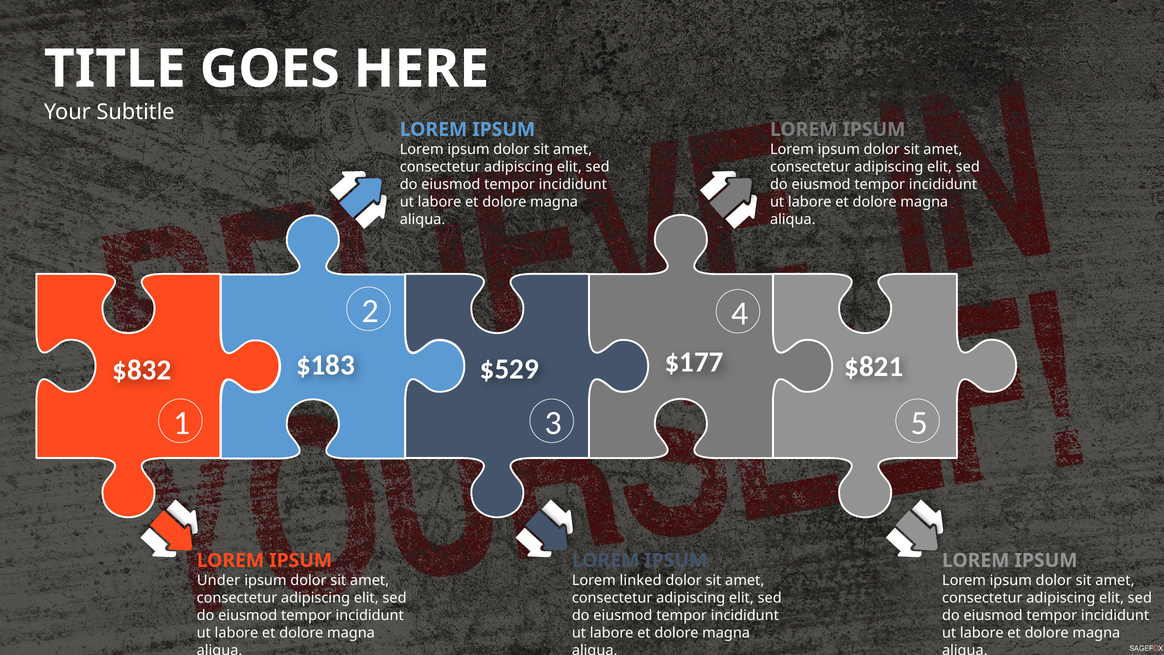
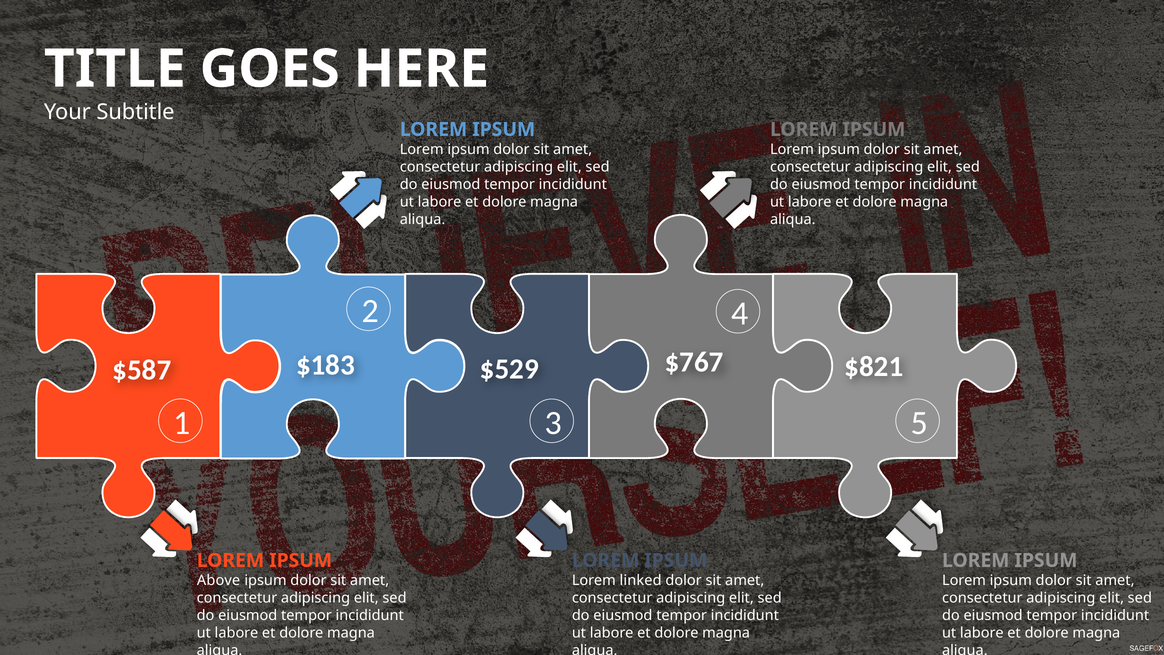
$177: $177 -> $767
$832: $832 -> $587
Under: Under -> Above
